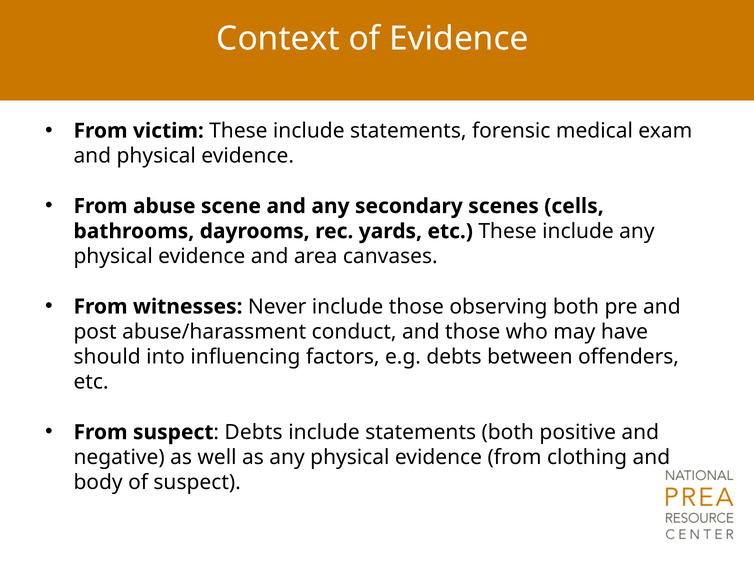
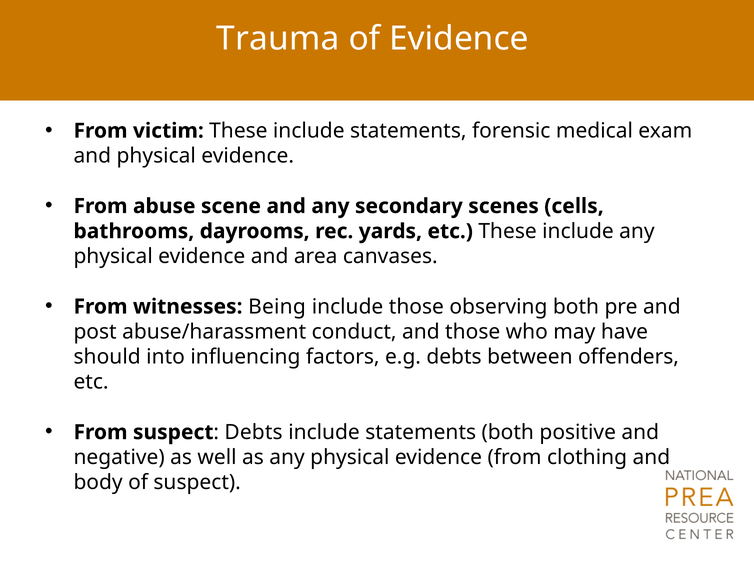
Context: Context -> Trauma
Never: Never -> Being
